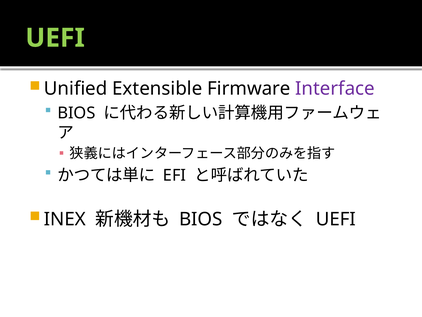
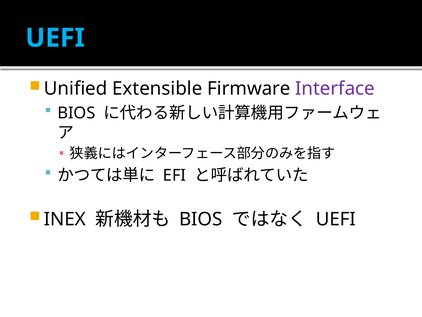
UEFI at (55, 38) colour: light green -> light blue
